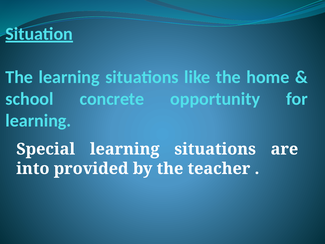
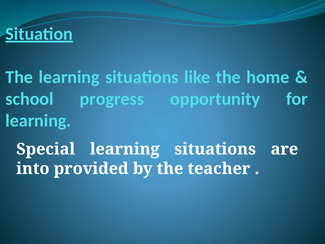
concrete: concrete -> progress
